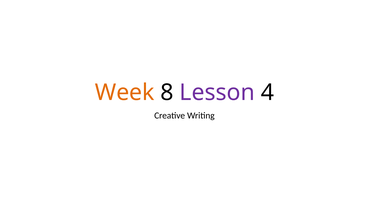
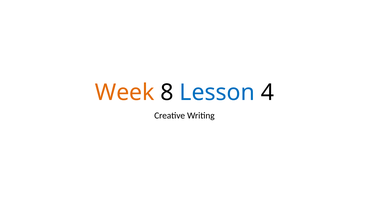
Lesson colour: purple -> blue
